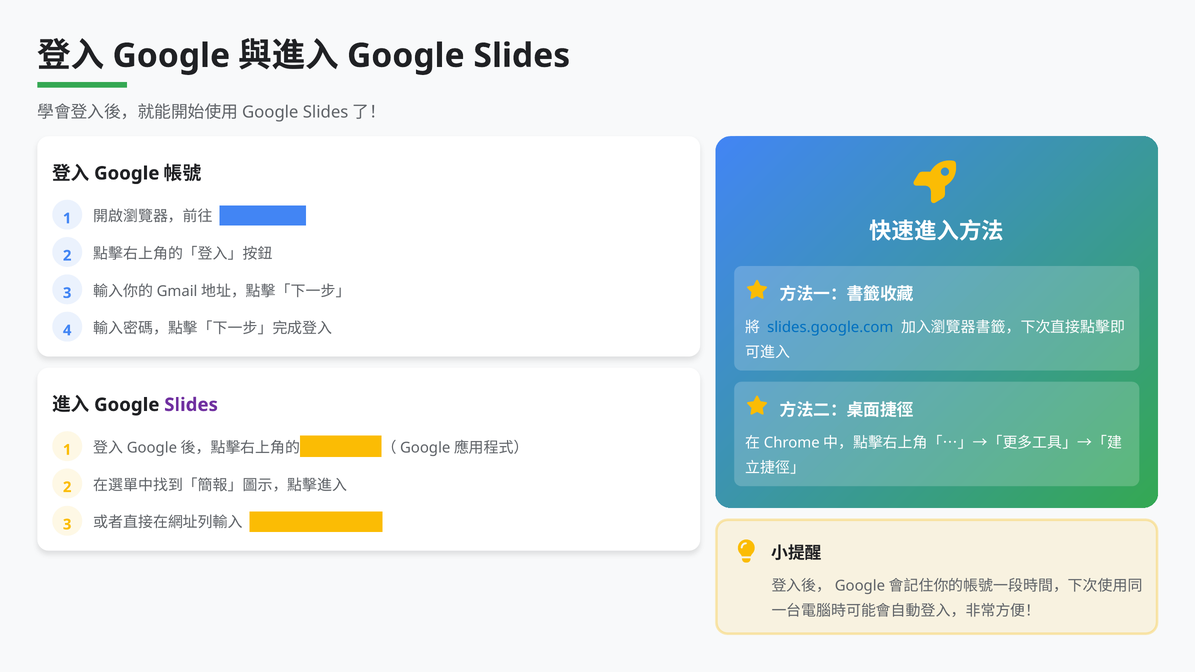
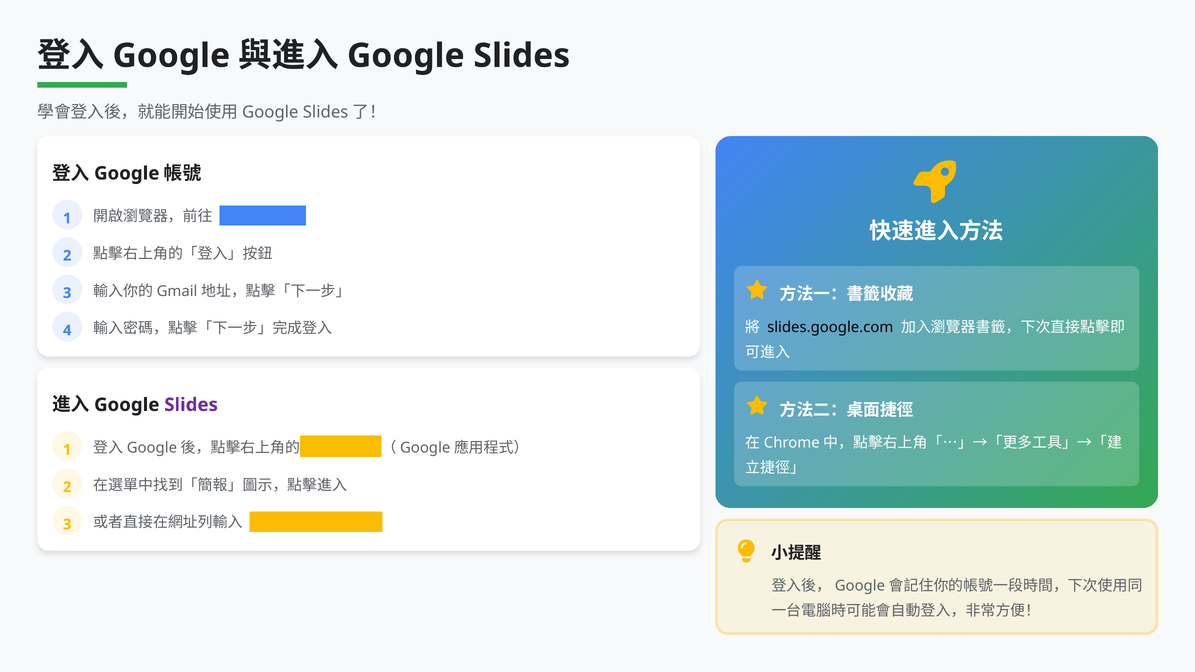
slides.google.com at (830, 327) colour: blue -> black
